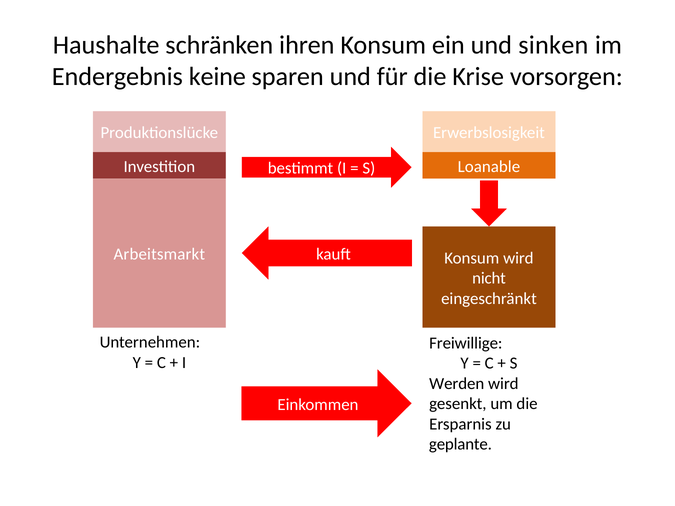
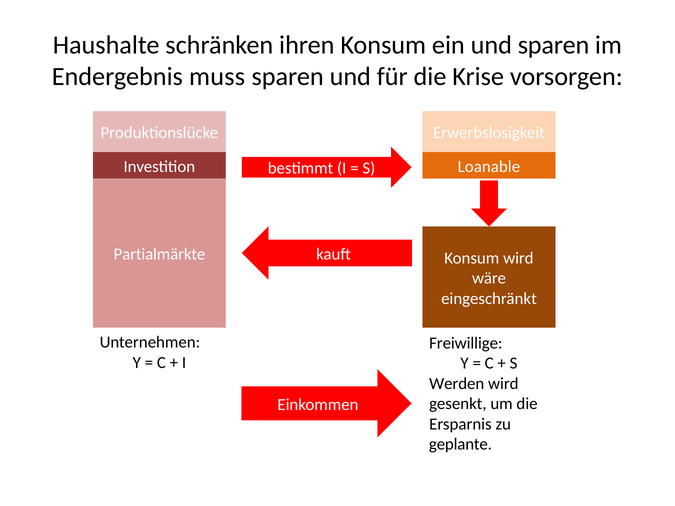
und sinken: sinken -> sparen
keine: keine -> muss
Arbeitsmarkt: Arbeitsmarkt -> Partialmärkte
nicht: nicht -> wäre
